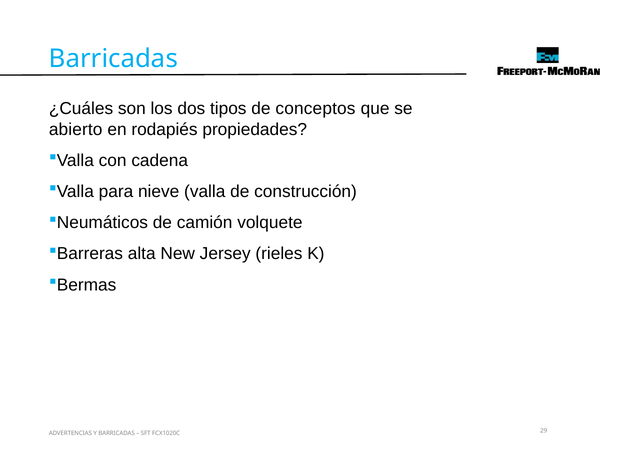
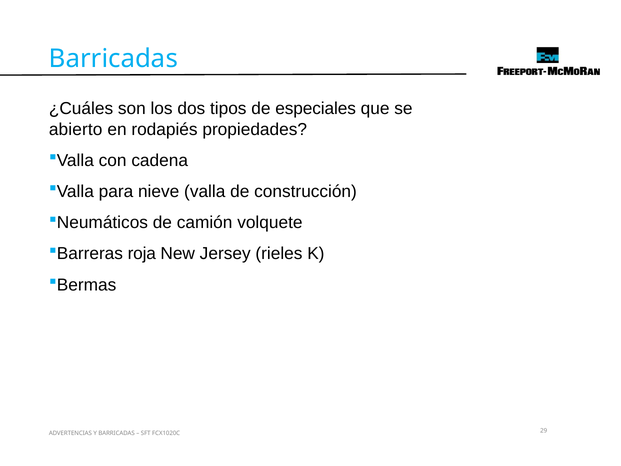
conceptos: conceptos -> especiales
alta: alta -> roja
